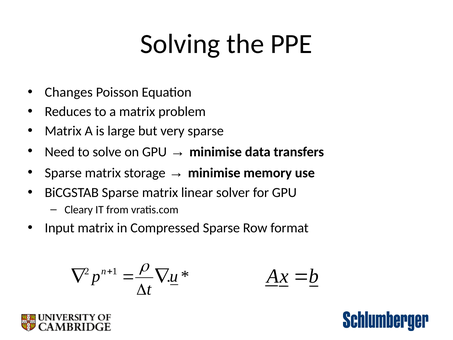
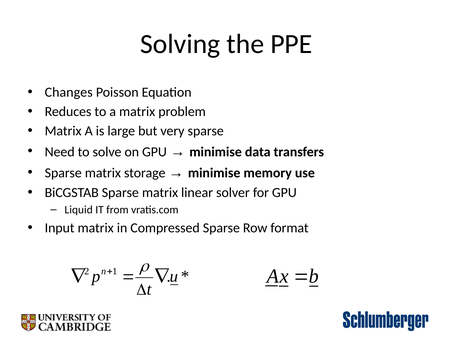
Cleary: Cleary -> Liquid
